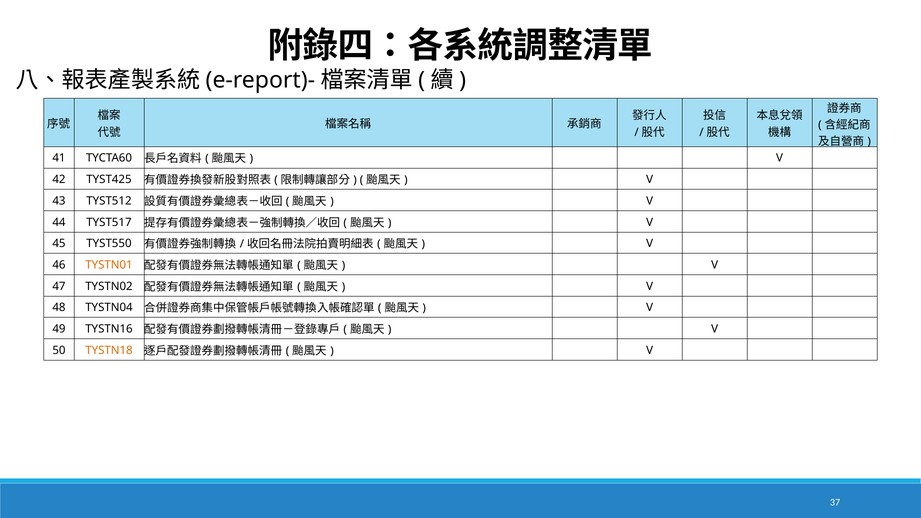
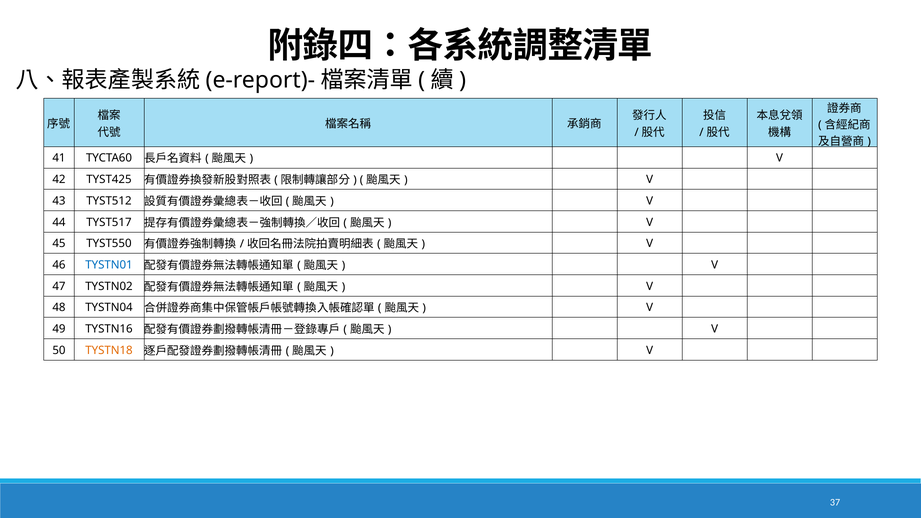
TYSTN01 colour: orange -> blue
